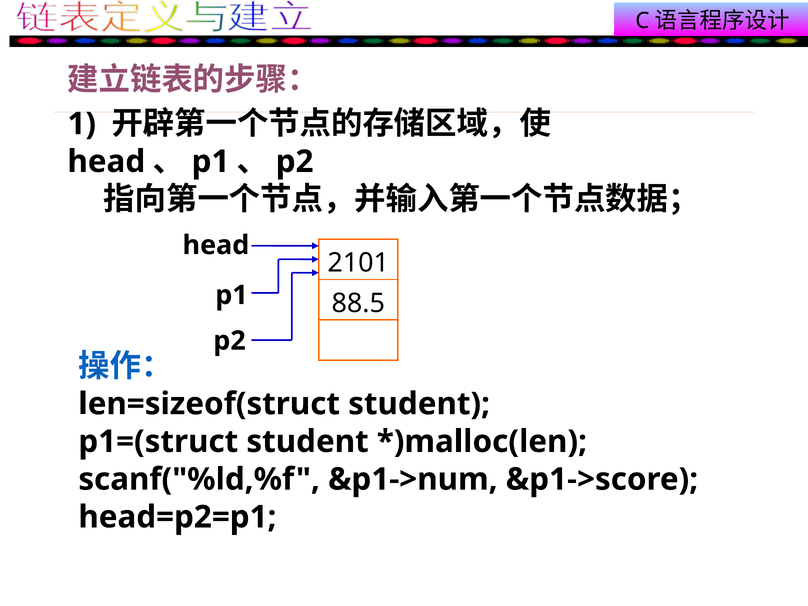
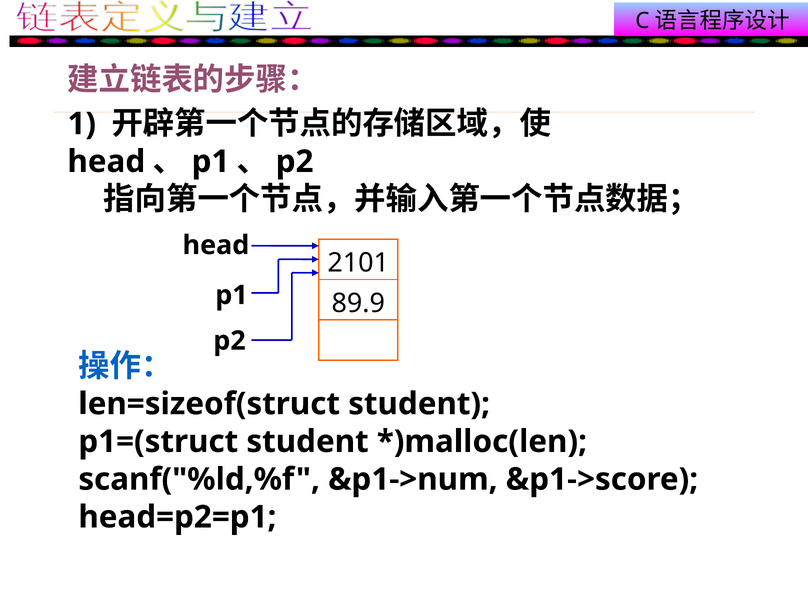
88.5: 88.5 -> 89.9
